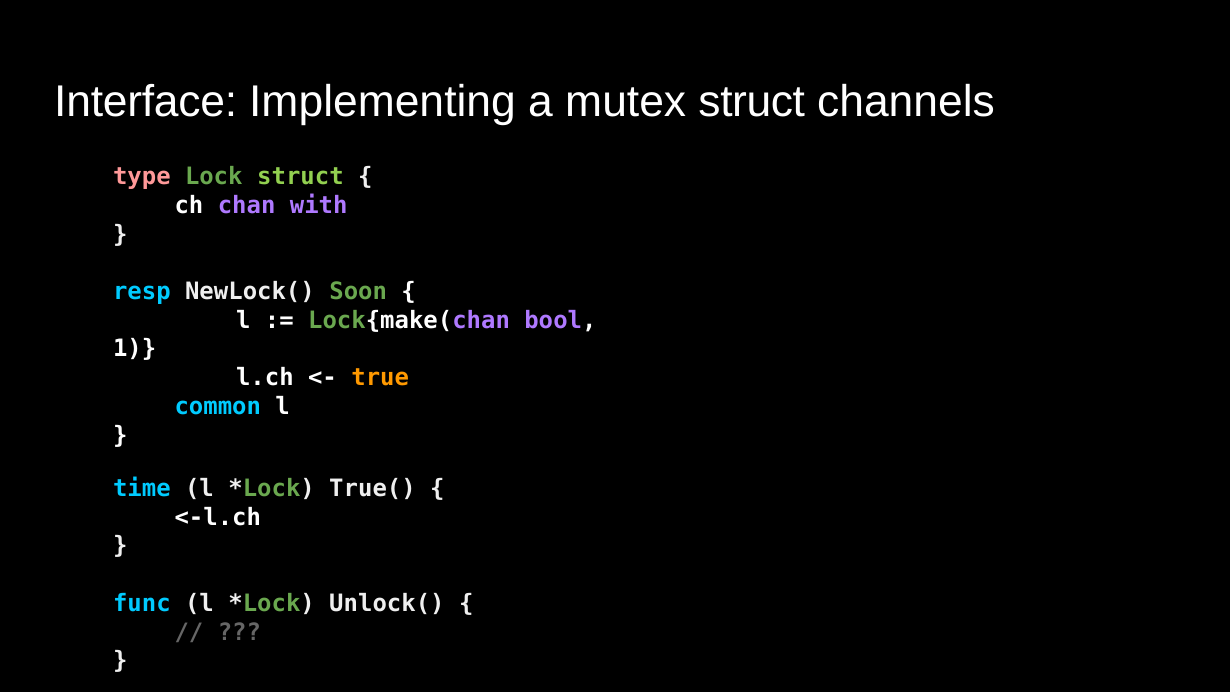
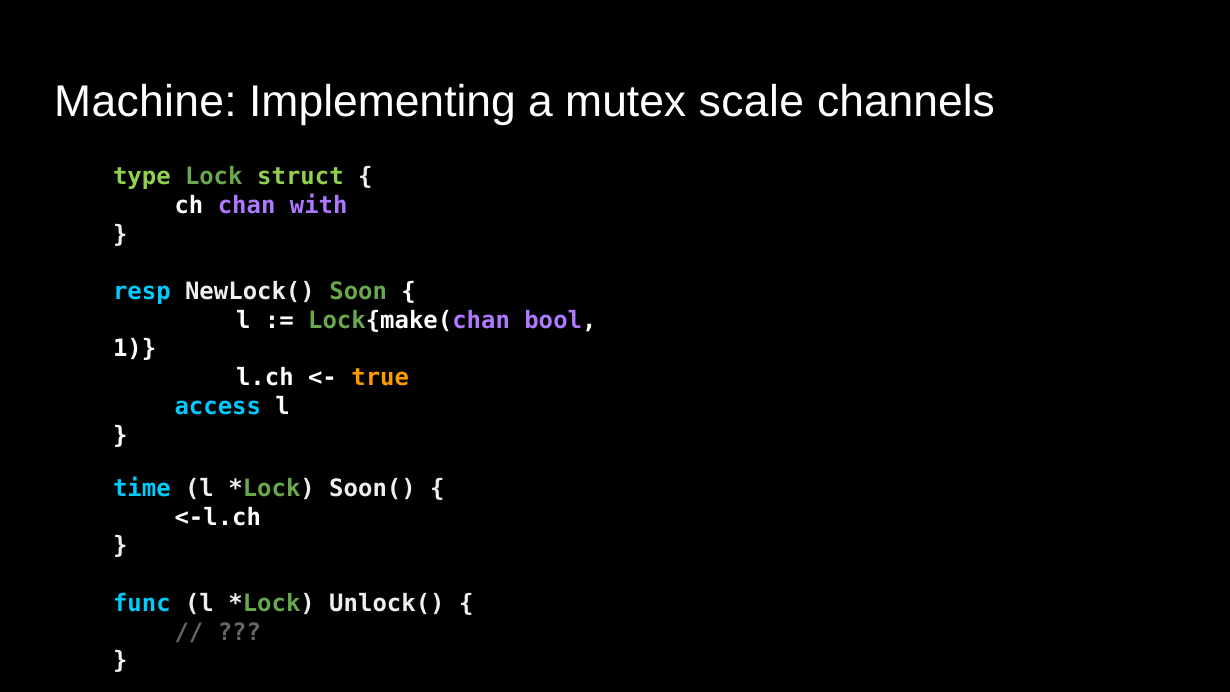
Interface: Interface -> Machine
mutex struct: struct -> scale
type colour: pink -> light green
common: common -> access
True(: True( -> Soon(
